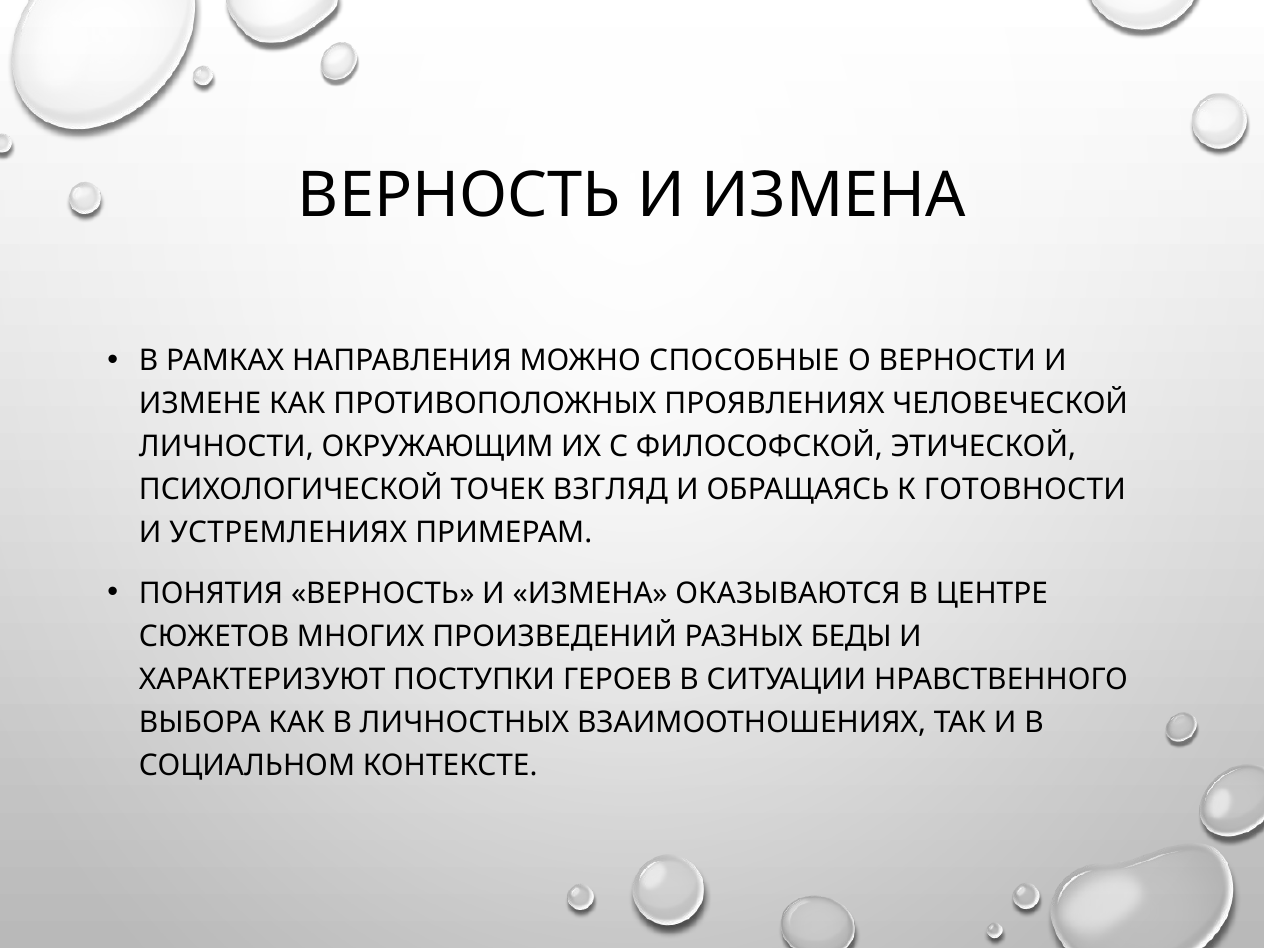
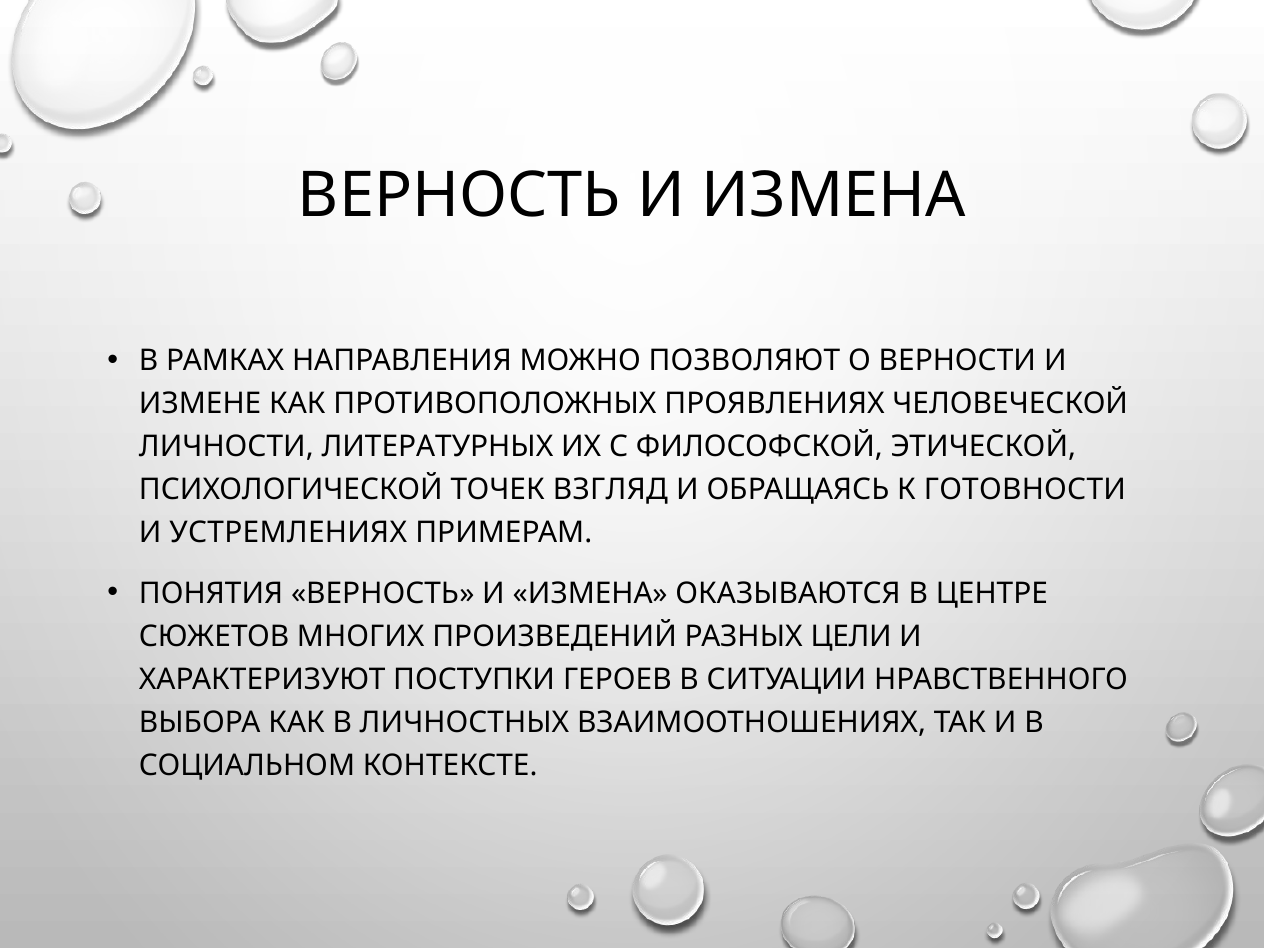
СПОСОБНЫЕ: СПОСОБНЫЕ -> ПОЗВОЛЯЮТ
ОКРУЖАЮЩИМ: ОКРУЖАЮЩИМ -> ЛИТЕРАТУРНЫХ
БЕДЫ: БЕДЫ -> ЦЕЛИ
